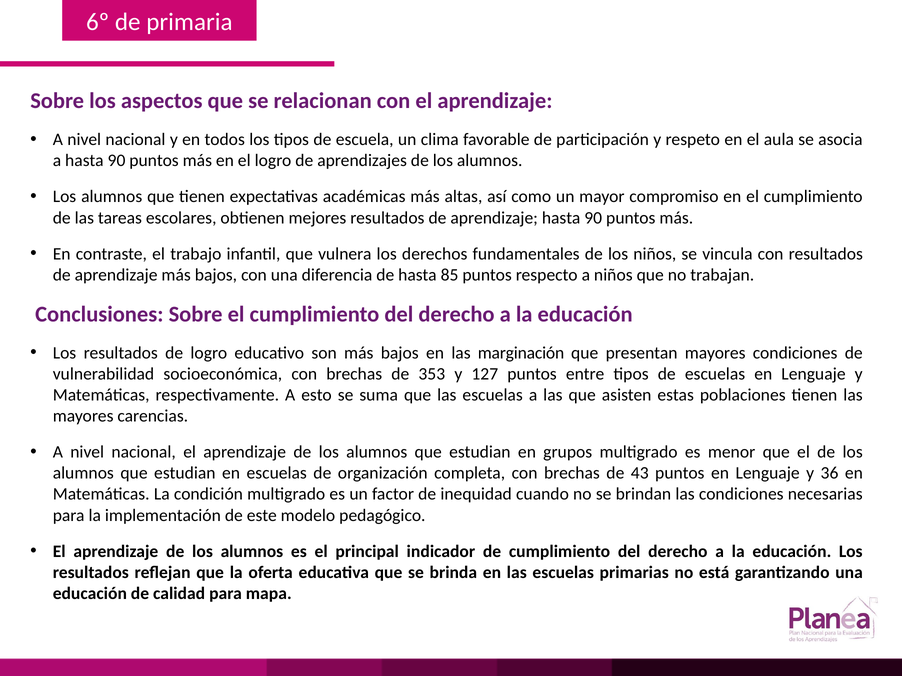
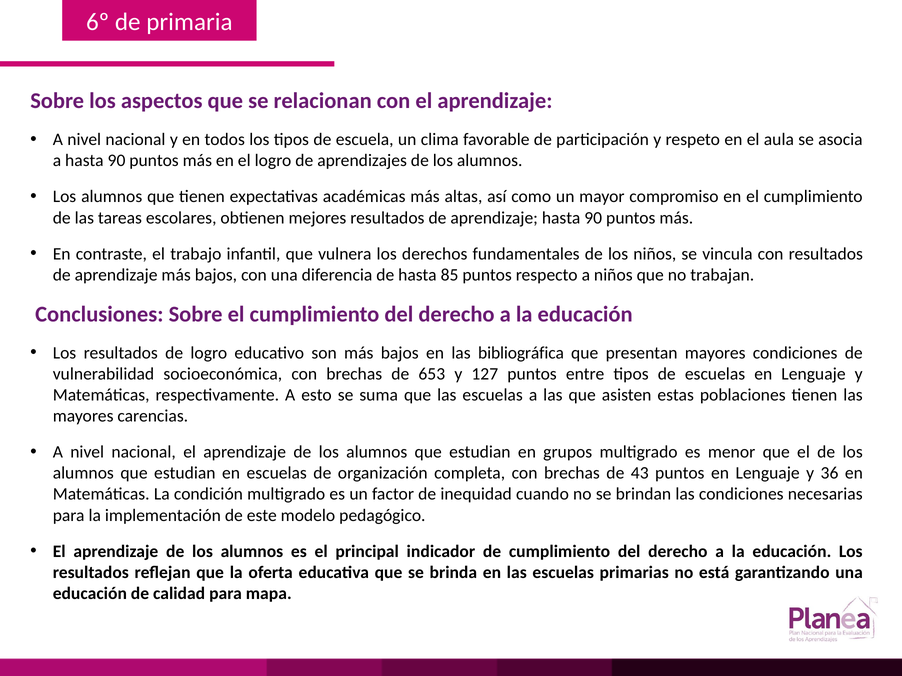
marginación: marginación -> bibliográfica
353: 353 -> 653
